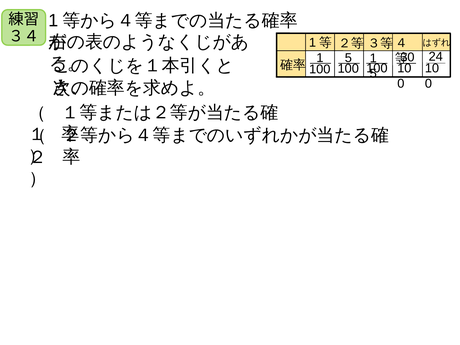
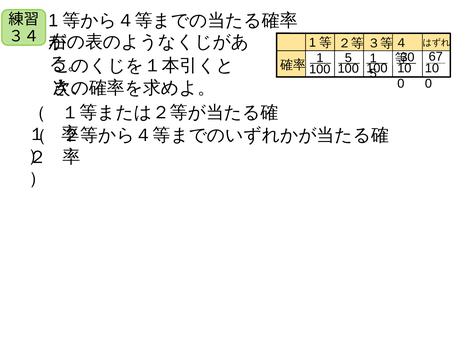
24: 24 -> 67
